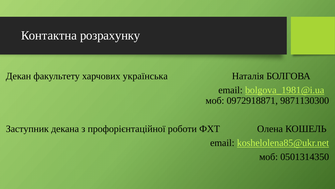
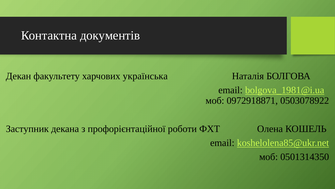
розрахунку: розрахунку -> документів
9871130300: 9871130300 -> 0503078922
